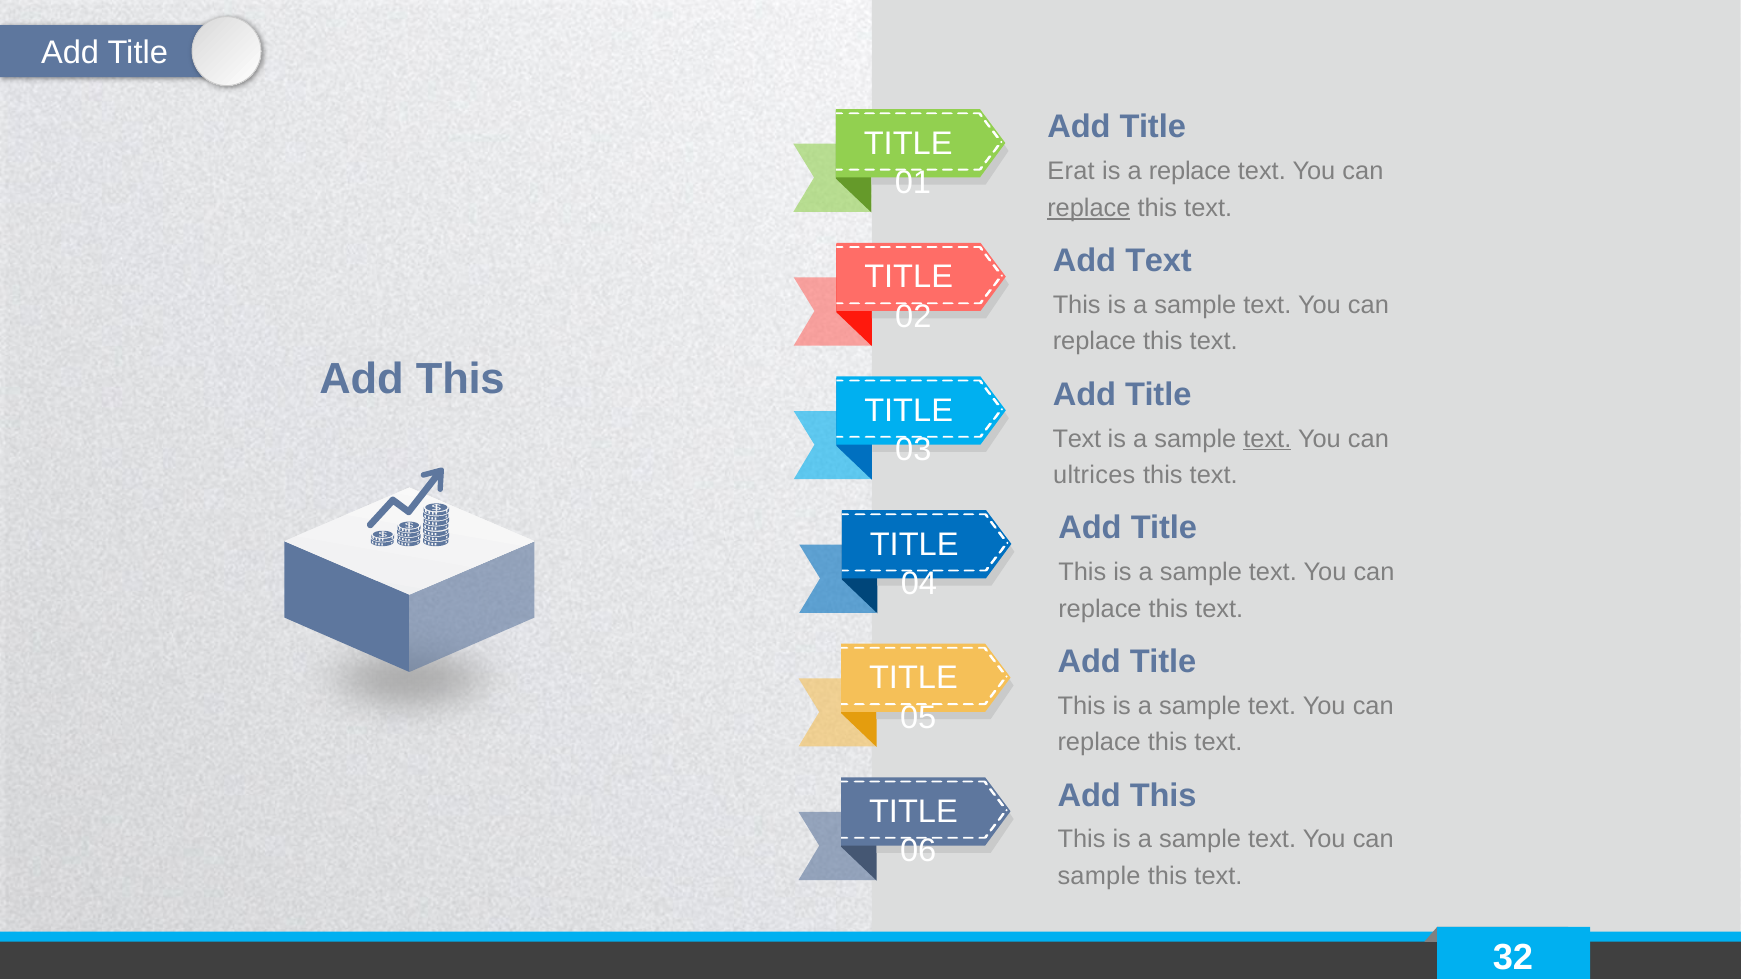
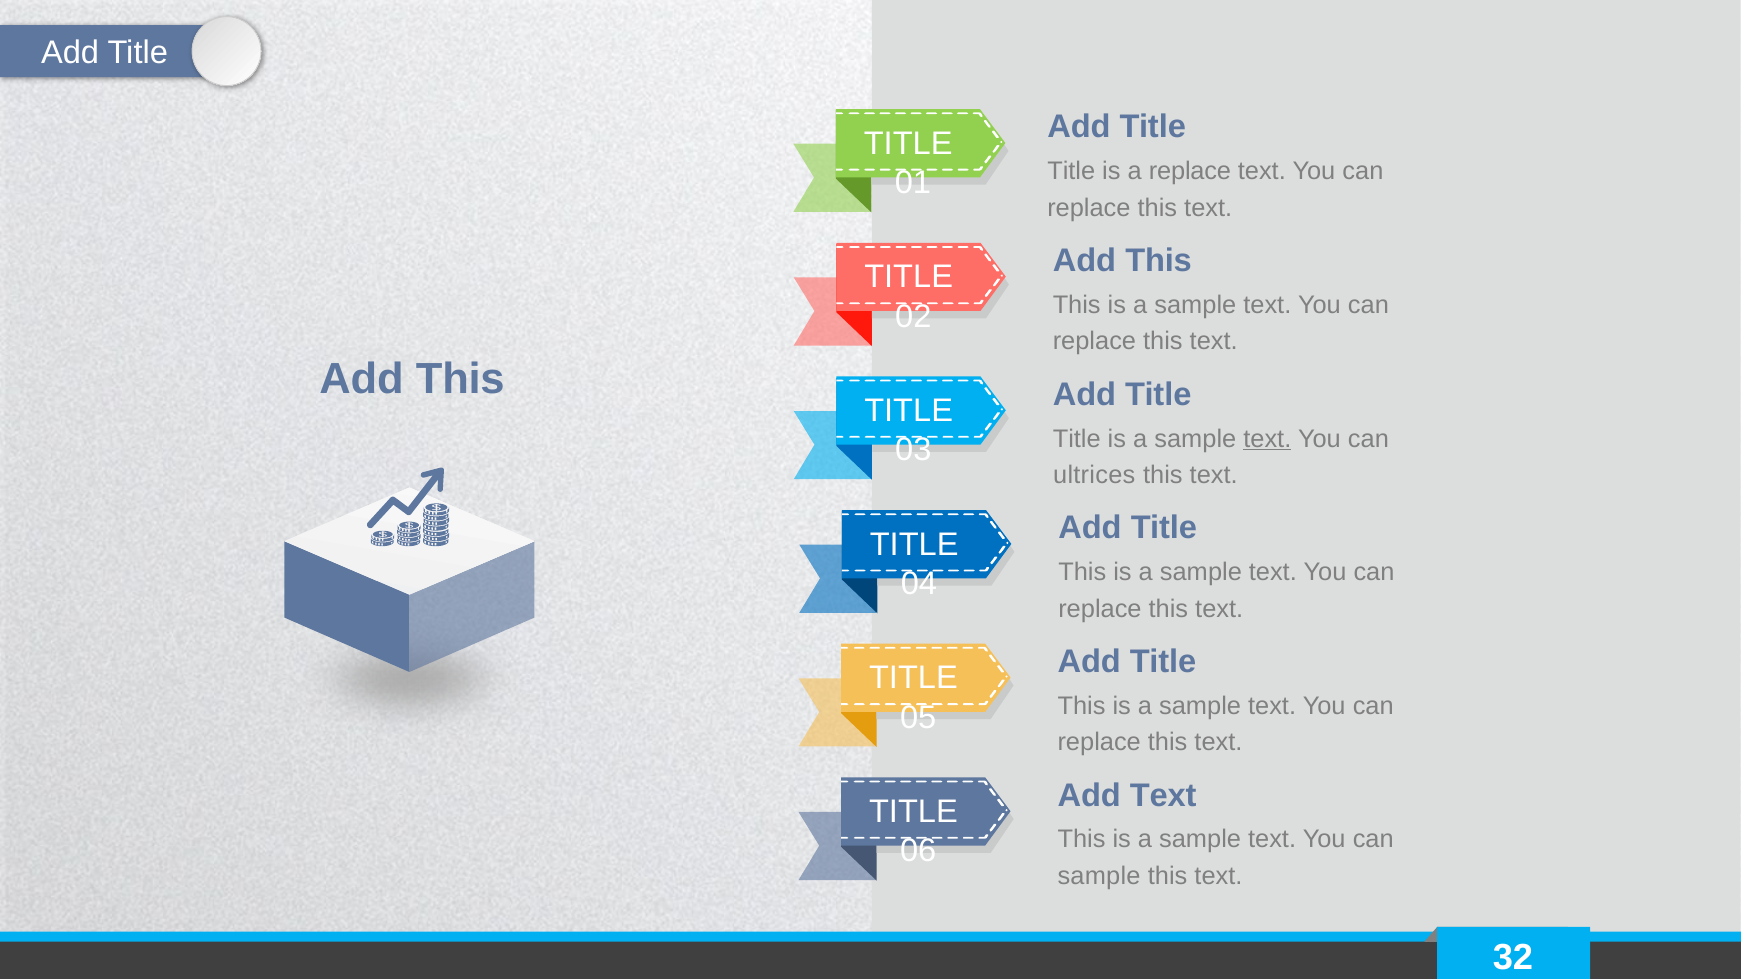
Erat at (1071, 171): Erat -> Title
replace at (1089, 208) underline: present -> none
Text at (1159, 261): Text -> This
Text at (1077, 439): Text -> Title
This at (1163, 795): This -> Text
